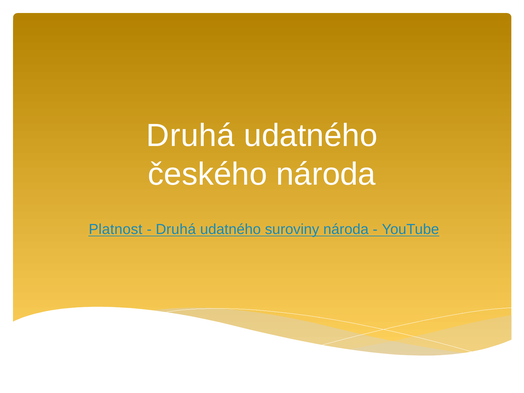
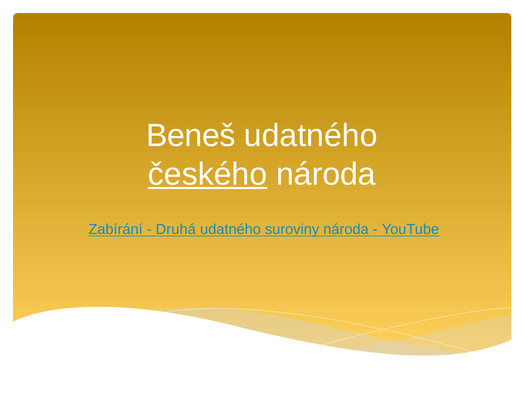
Druhá at (190, 136): Druhá -> Beneš
českého underline: none -> present
Platnost: Platnost -> Zabírání
